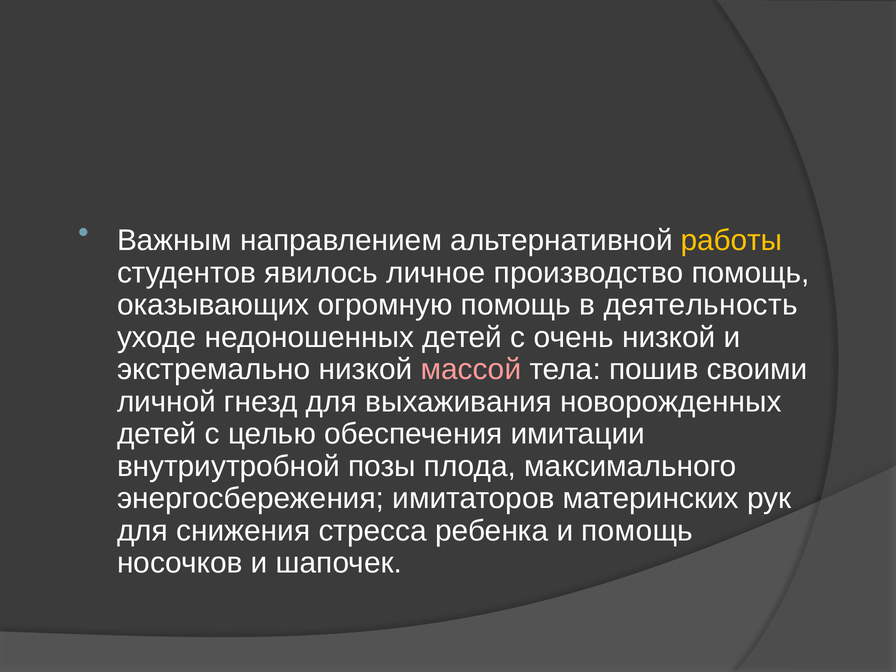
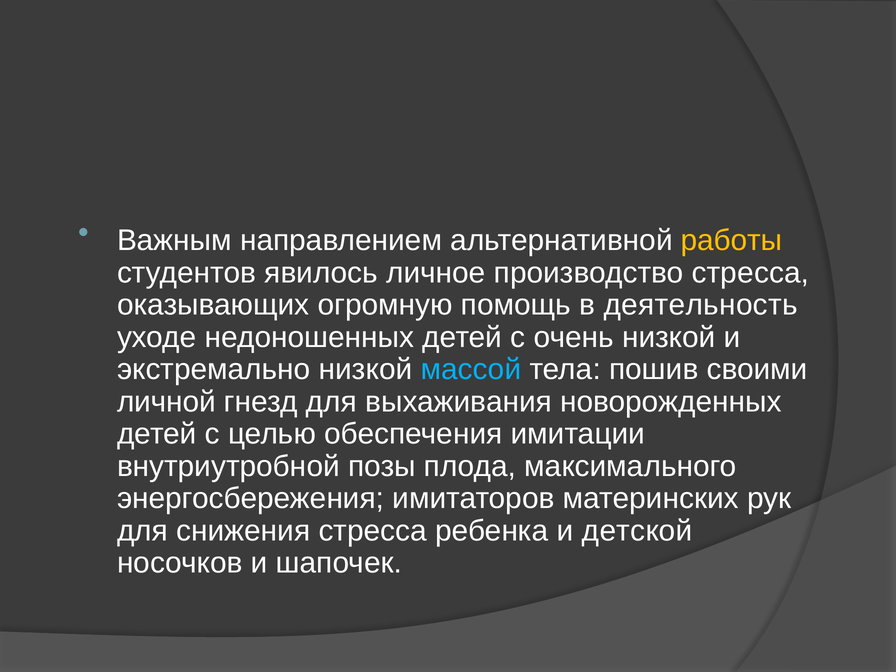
производство помощь: помощь -> стресса
массой colour: pink -> light blue
и помощь: помощь -> детской
